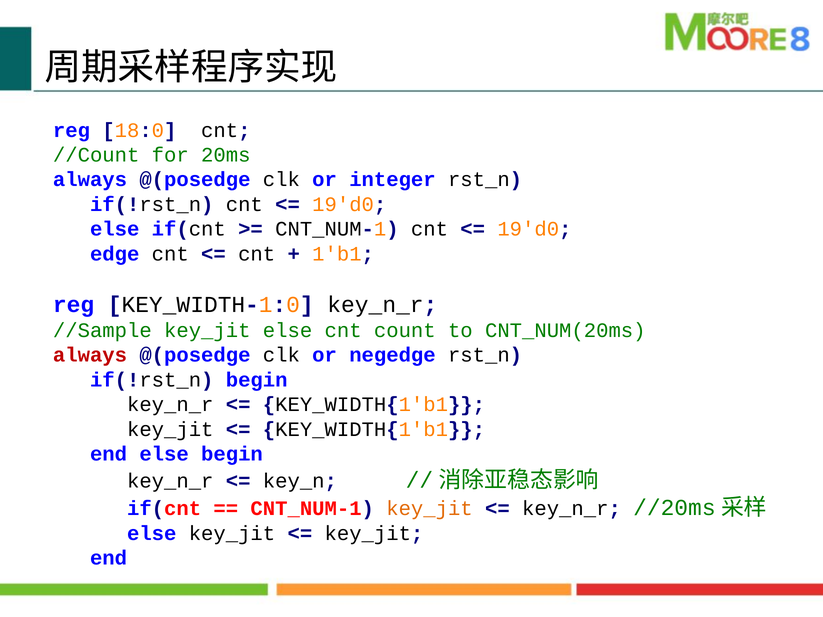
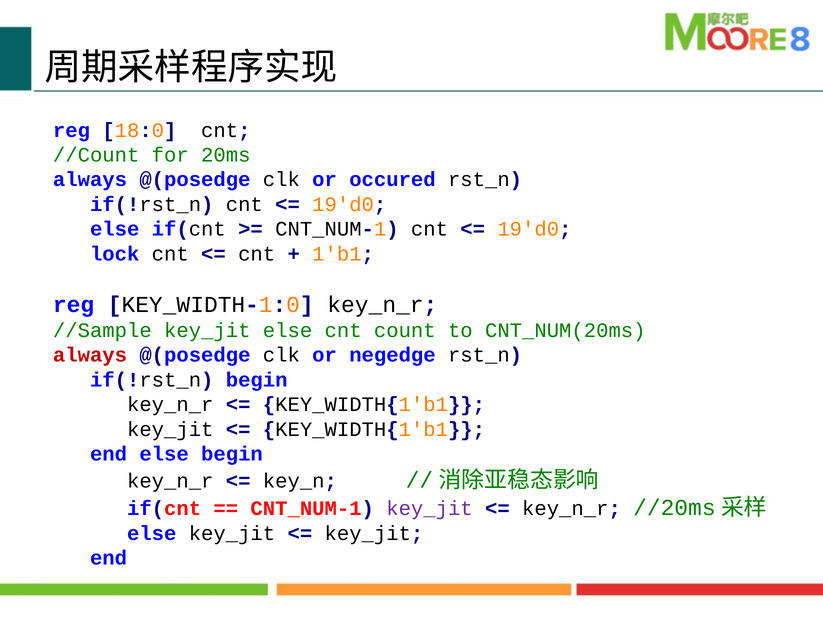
integer: integer -> occured
edge: edge -> lock
key_jit at (429, 509) colour: orange -> purple
